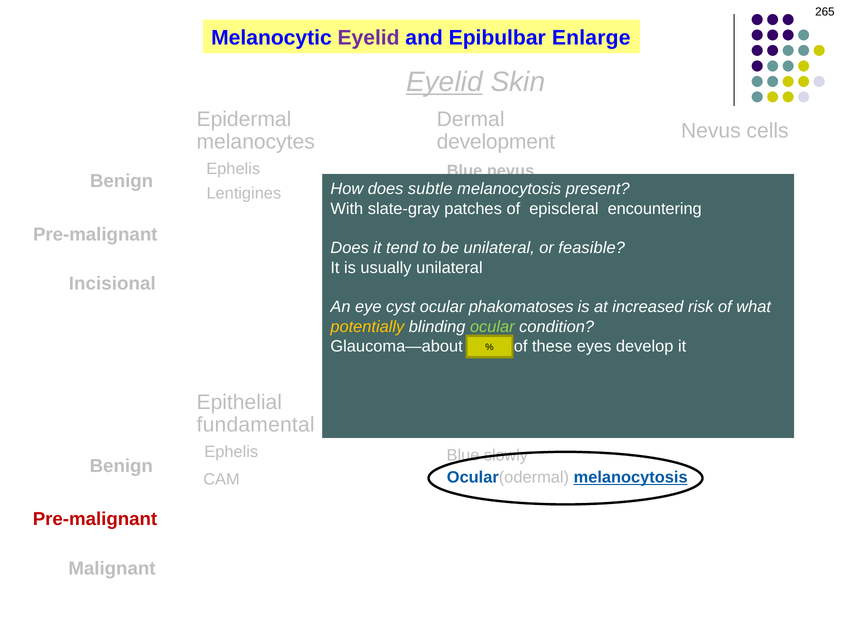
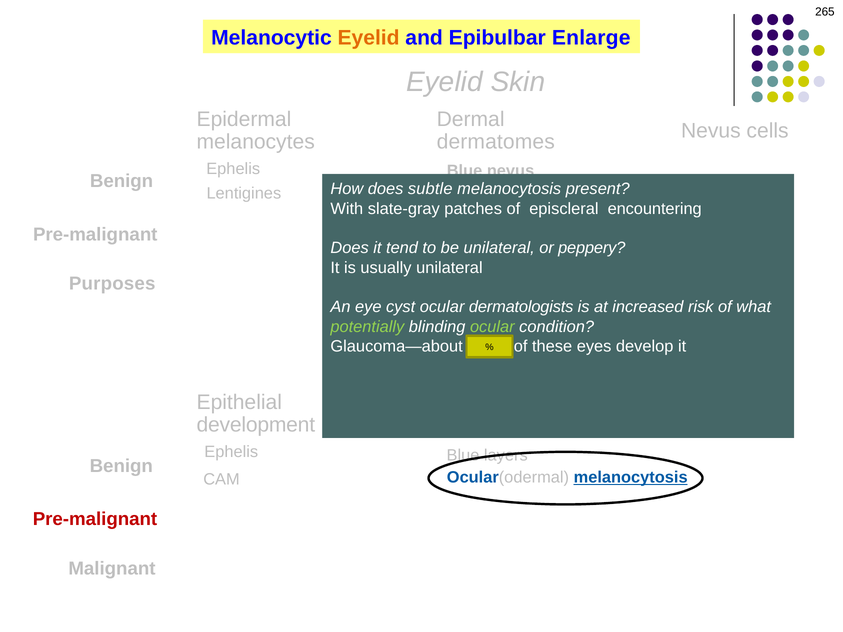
Eyelid at (369, 38) colour: purple -> orange
Eyelid at (444, 82) underline: present -> none
development: development -> dermatomes
feasible: feasible -> peppery
Incisional: Incisional -> Purposes
phakomatoses: phakomatoses -> dermatologists
potentially colour: yellow -> light green
fundamental: fundamental -> development
slowly: slowly -> layers
